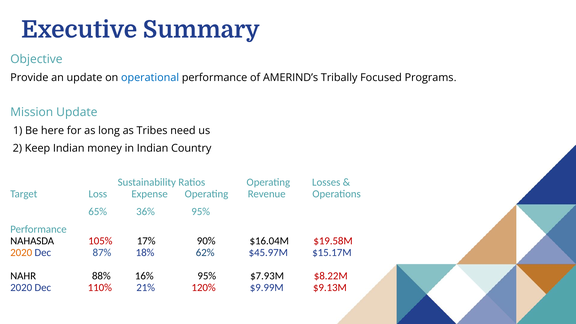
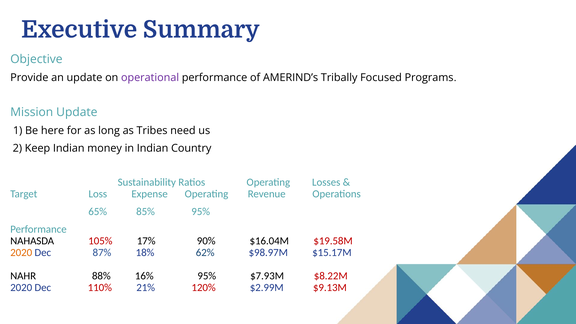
operational colour: blue -> purple
36%: 36% -> 85%
$45.97M: $45.97M -> $98.97M
$9.99M: $9.99M -> $2.99M
